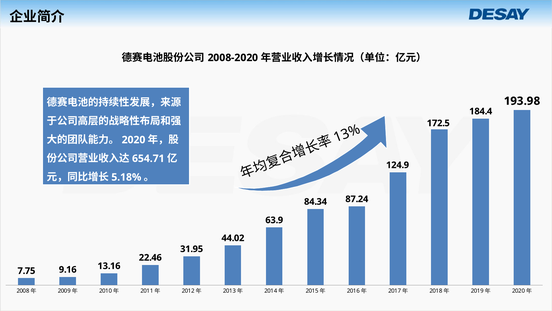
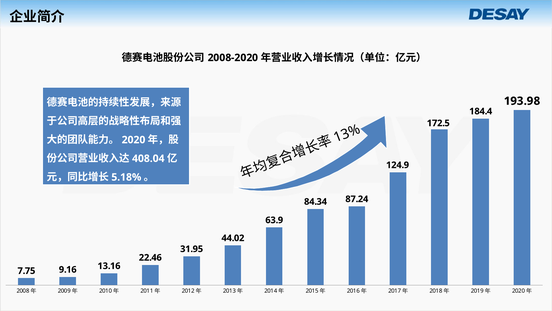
654.71: 654.71 -> 408.04
